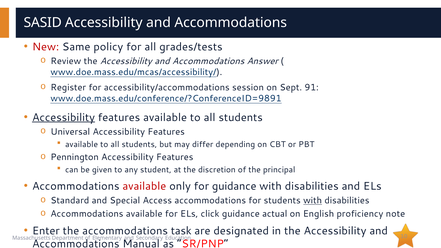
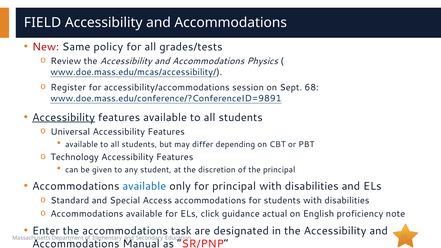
SASID: SASID -> FIELD
Answer: Answer -> Physics
91: 91 -> 68
Pennington: Pennington -> Technology
available at (144, 186) colour: red -> blue
for guidance: guidance -> principal
with at (313, 201) underline: present -> none
